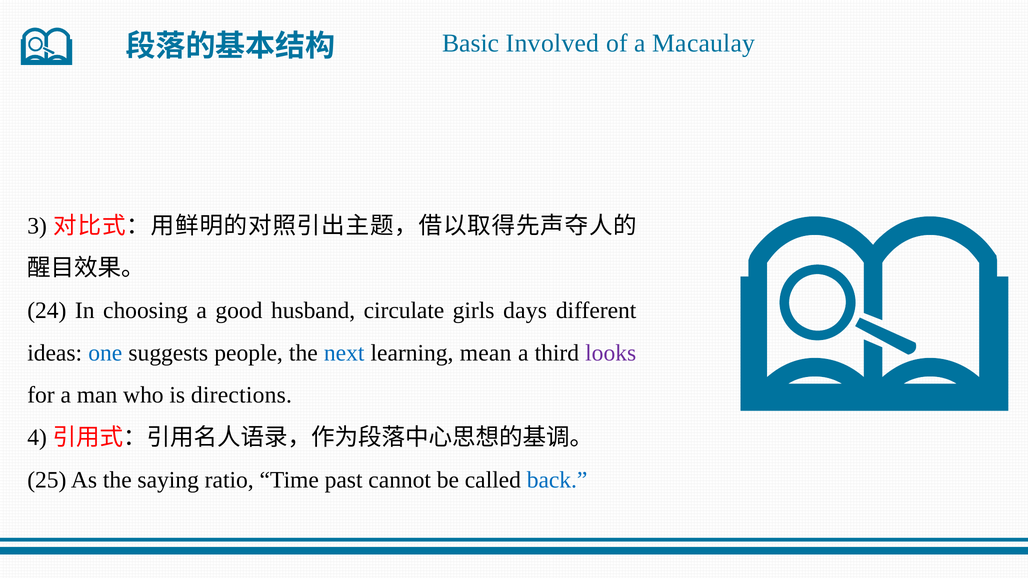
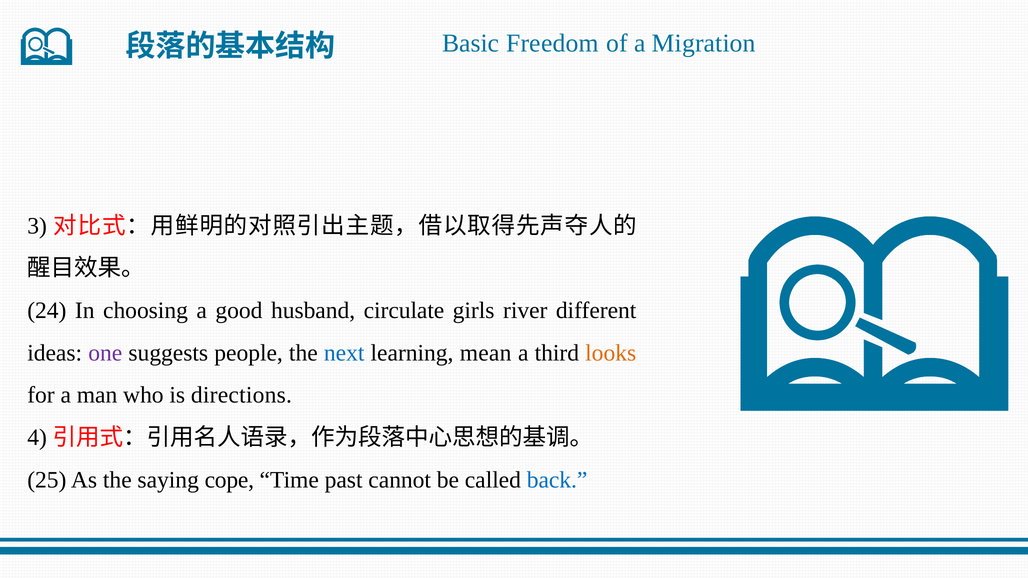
Involved: Involved -> Freedom
Macaulay: Macaulay -> Migration
days: days -> river
one colour: blue -> purple
looks colour: purple -> orange
ratio: ratio -> cope
